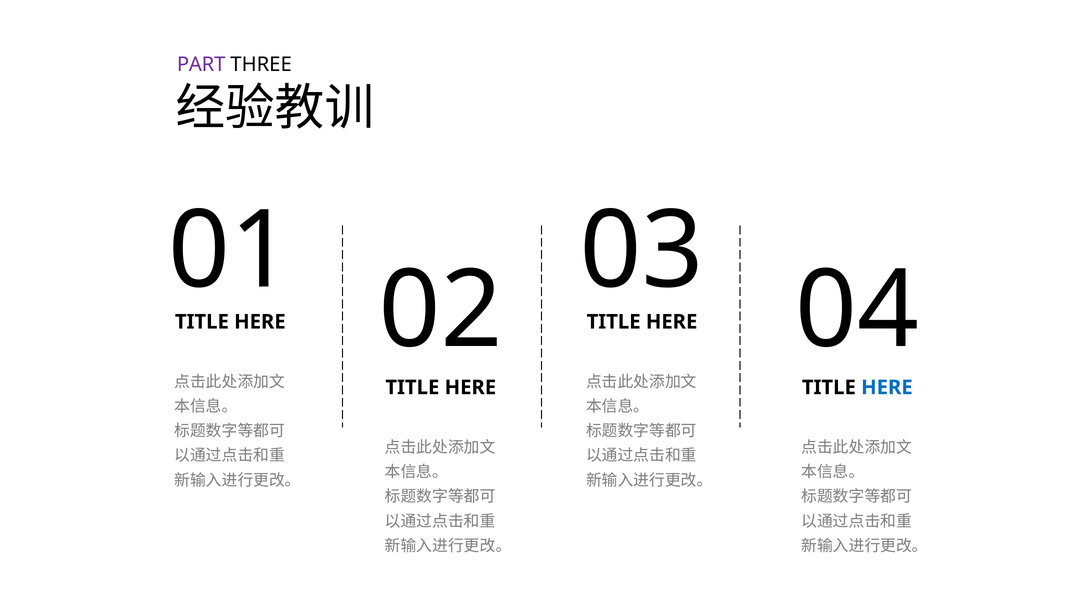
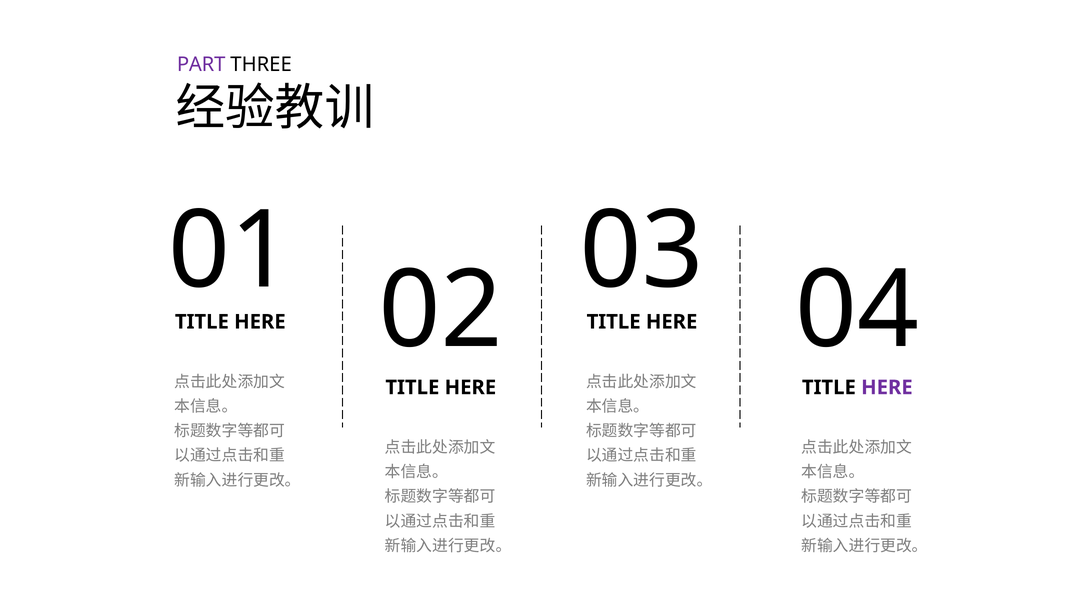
HERE at (887, 387) colour: blue -> purple
